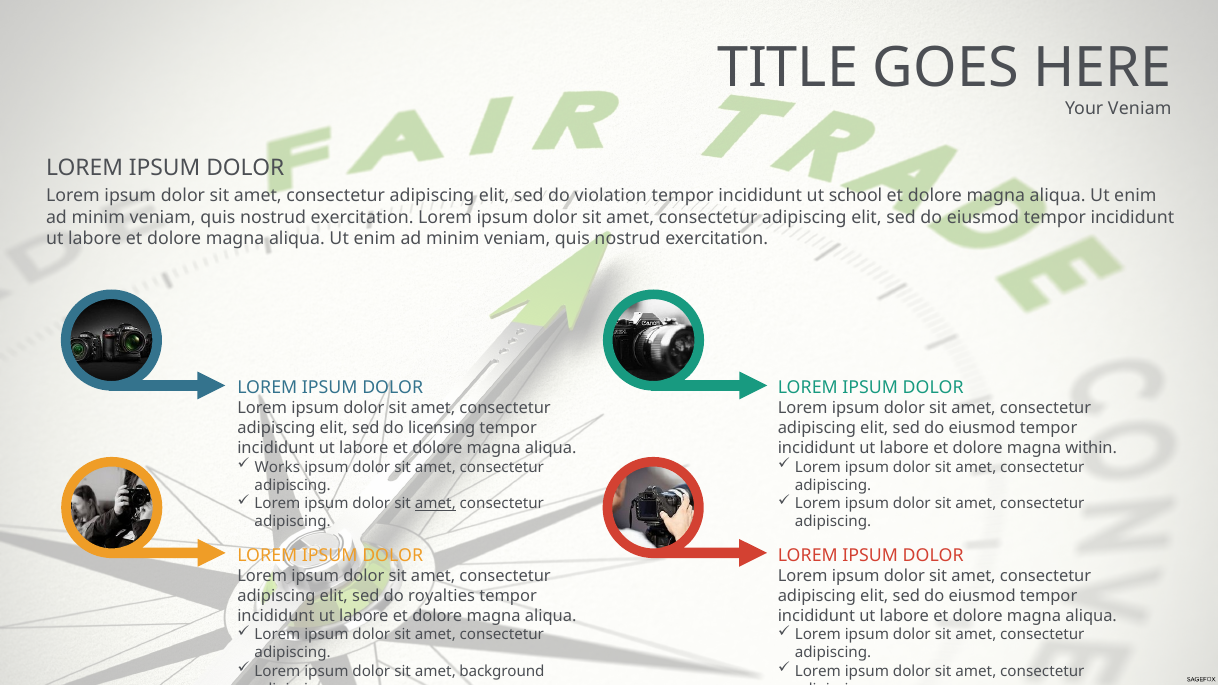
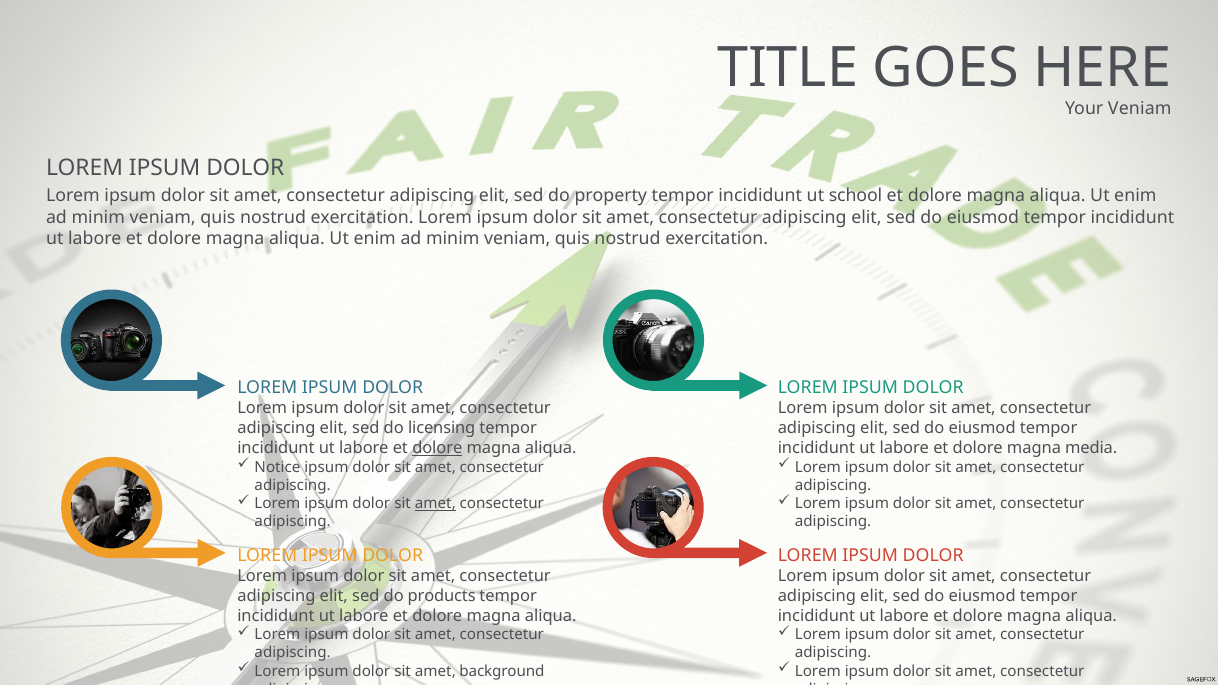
violation: violation -> property
dolore at (437, 448) underline: none -> present
within: within -> media
Works: Works -> Notice
royalties: royalties -> products
